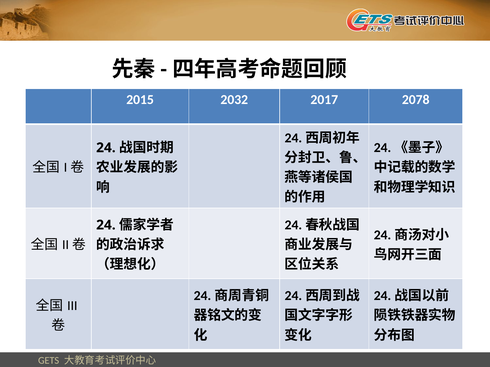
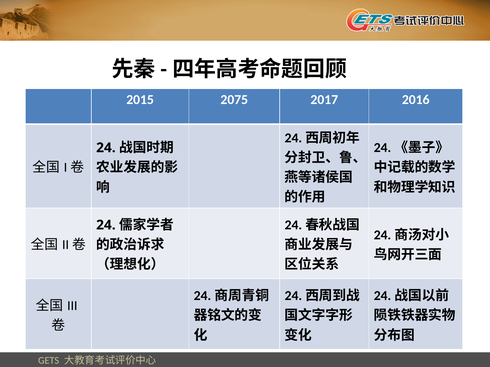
2032: 2032 -> 2075
2078: 2078 -> 2016
